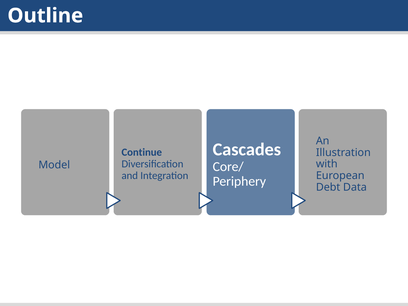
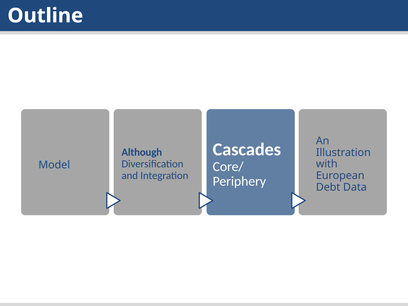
Continue: Continue -> Although
